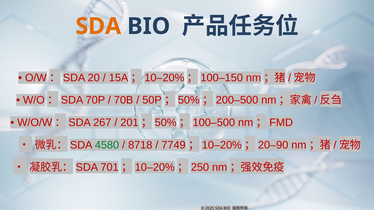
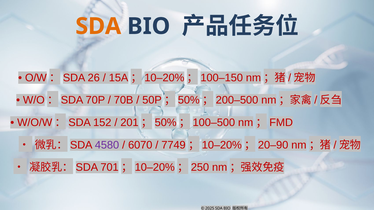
20: 20 -> 26
267: 267 -> 152
4580 colour: green -> purple
8718: 8718 -> 6070
